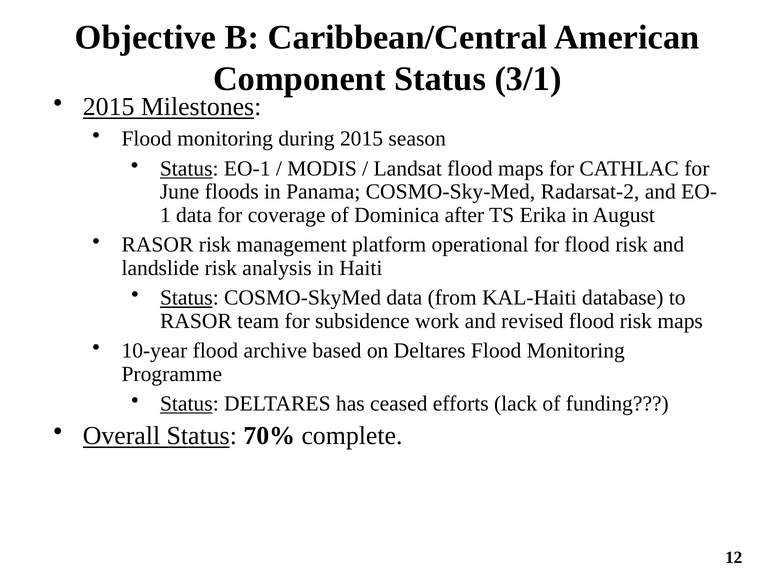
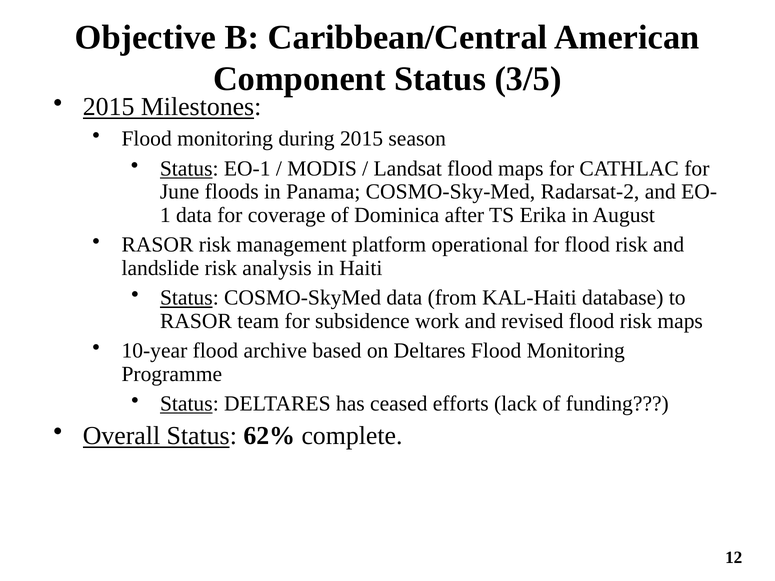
3/1: 3/1 -> 3/5
70%: 70% -> 62%
